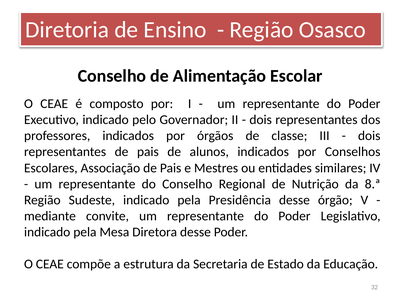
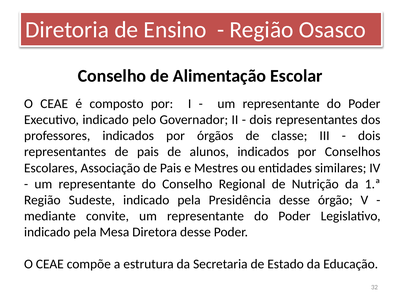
8.ª: 8.ª -> 1.ª
